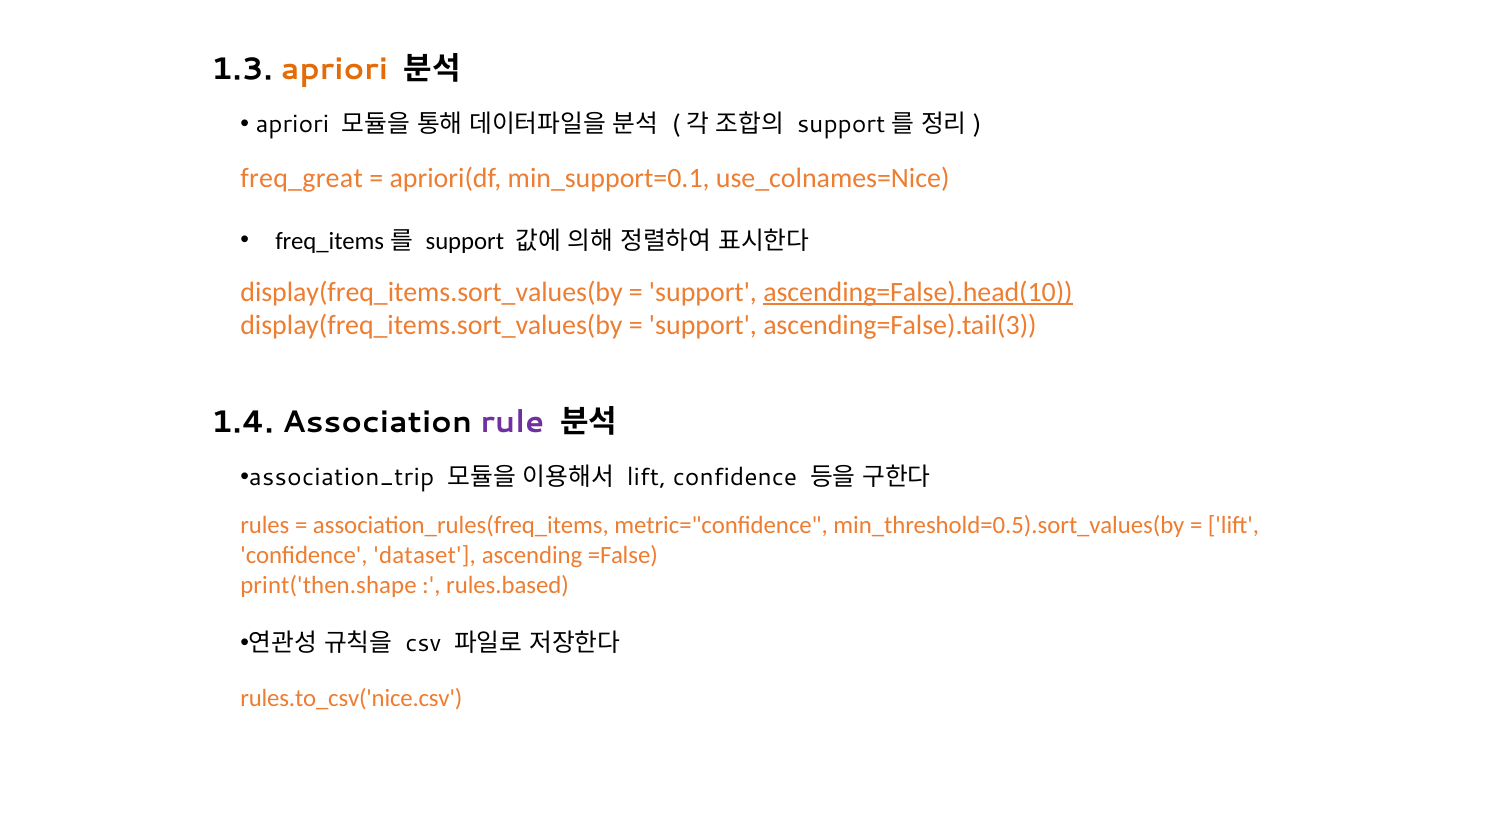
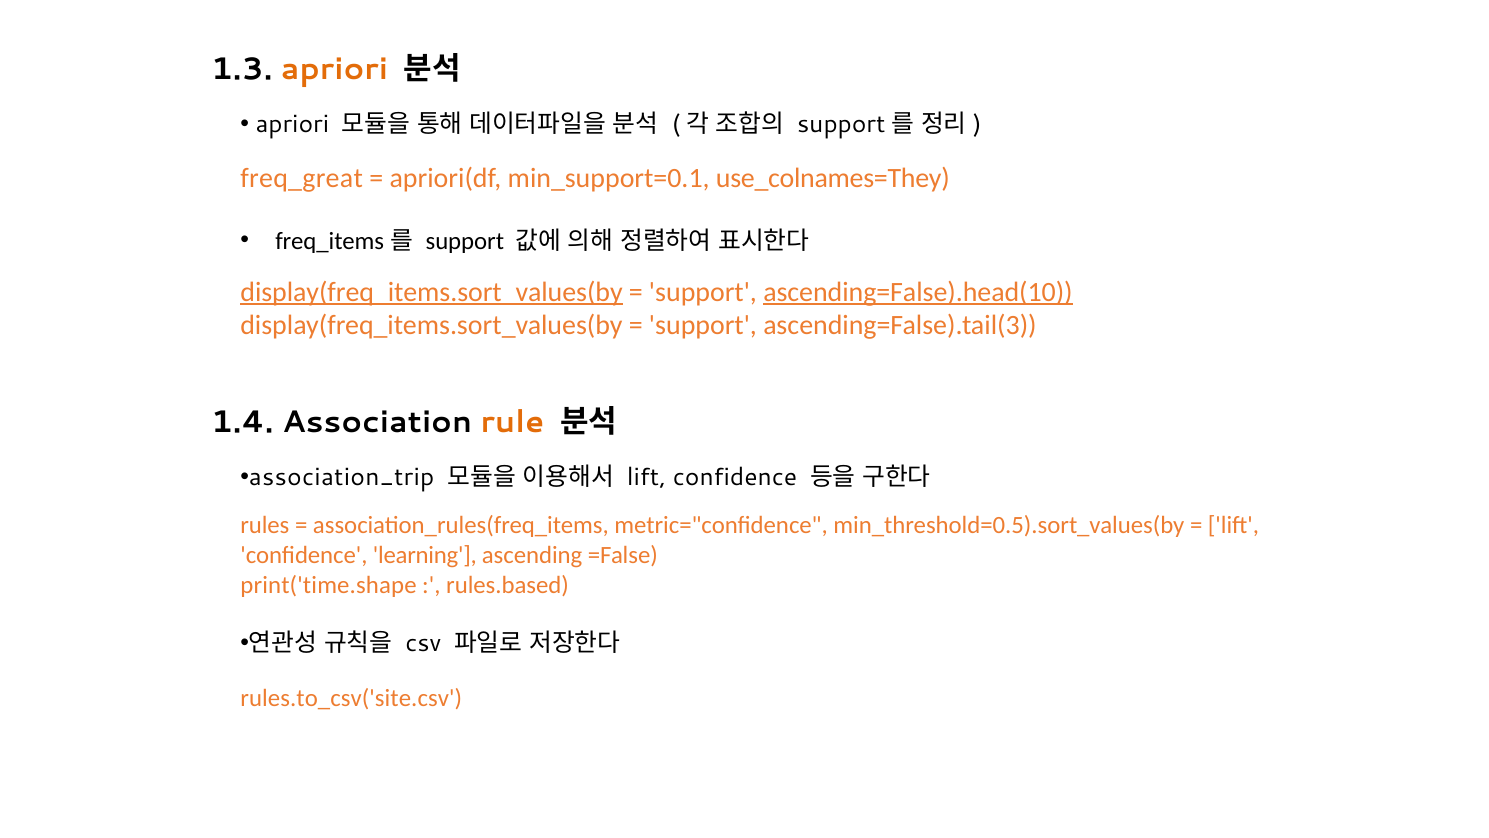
use_colnames=Nice: use_colnames=Nice -> use_colnames=They
display(freq_items.sort_values(by at (432, 292) underline: none -> present
rule colour: purple -> orange
dataset: dataset -> learning
print('then.shape: print('then.shape -> print('time.shape
rules.to_csv('nice.csv: rules.to_csv('nice.csv -> rules.to_csv('site.csv
